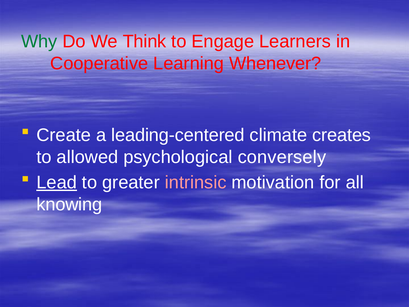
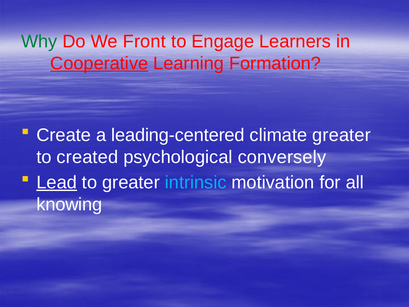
Think: Think -> Front
Cooperative underline: none -> present
Whenever: Whenever -> Formation
climate creates: creates -> greater
allowed: allowed -> created
intrinsic colour: pink -> light blue
